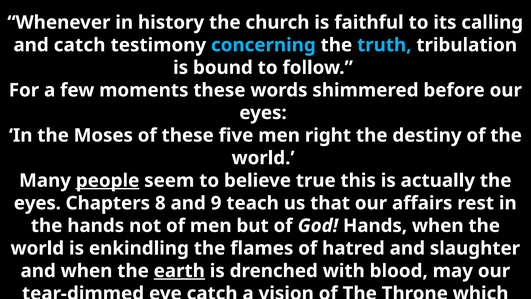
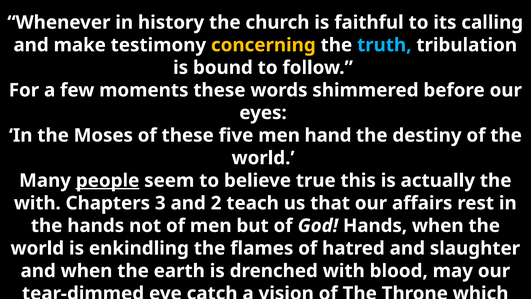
and catch: catch -> make
concerning colour: light blue -> yellow
right: right -> hand
eyes at (37, 203): eyes -> with
8: 8 -> 3
9: 9 -> 2
earth underline: present -> none
